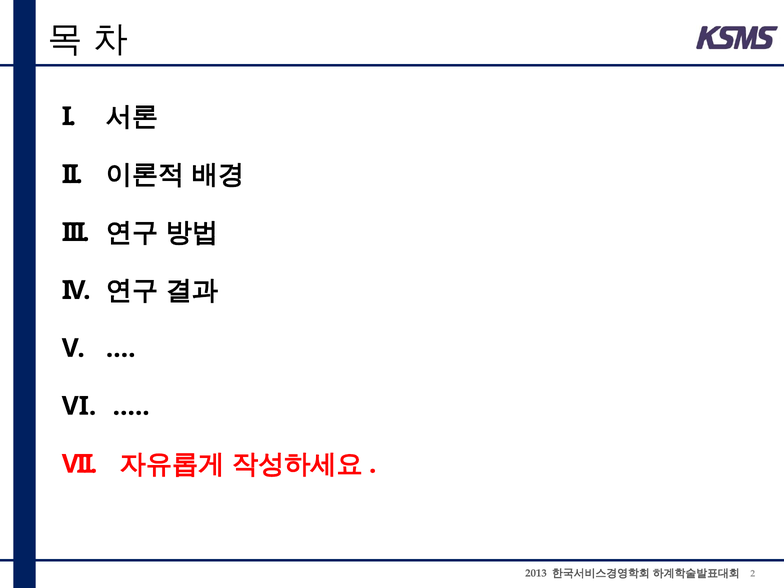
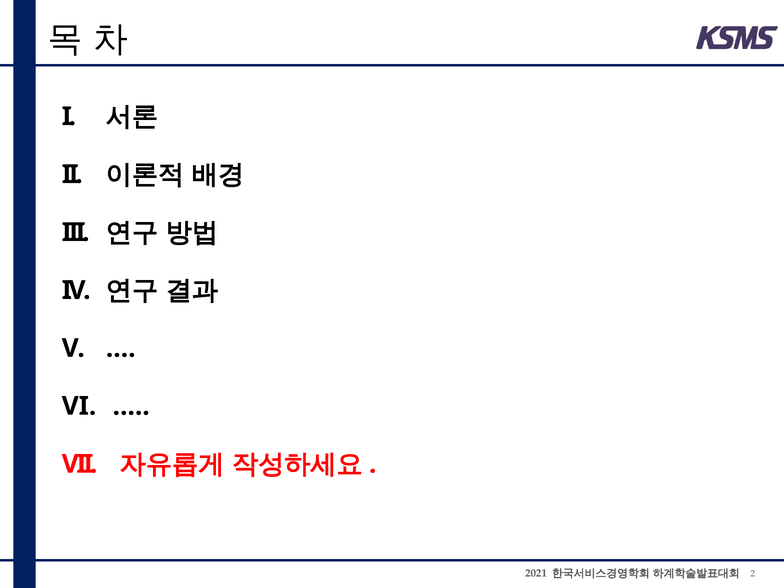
2013: 2013 -> 2021
